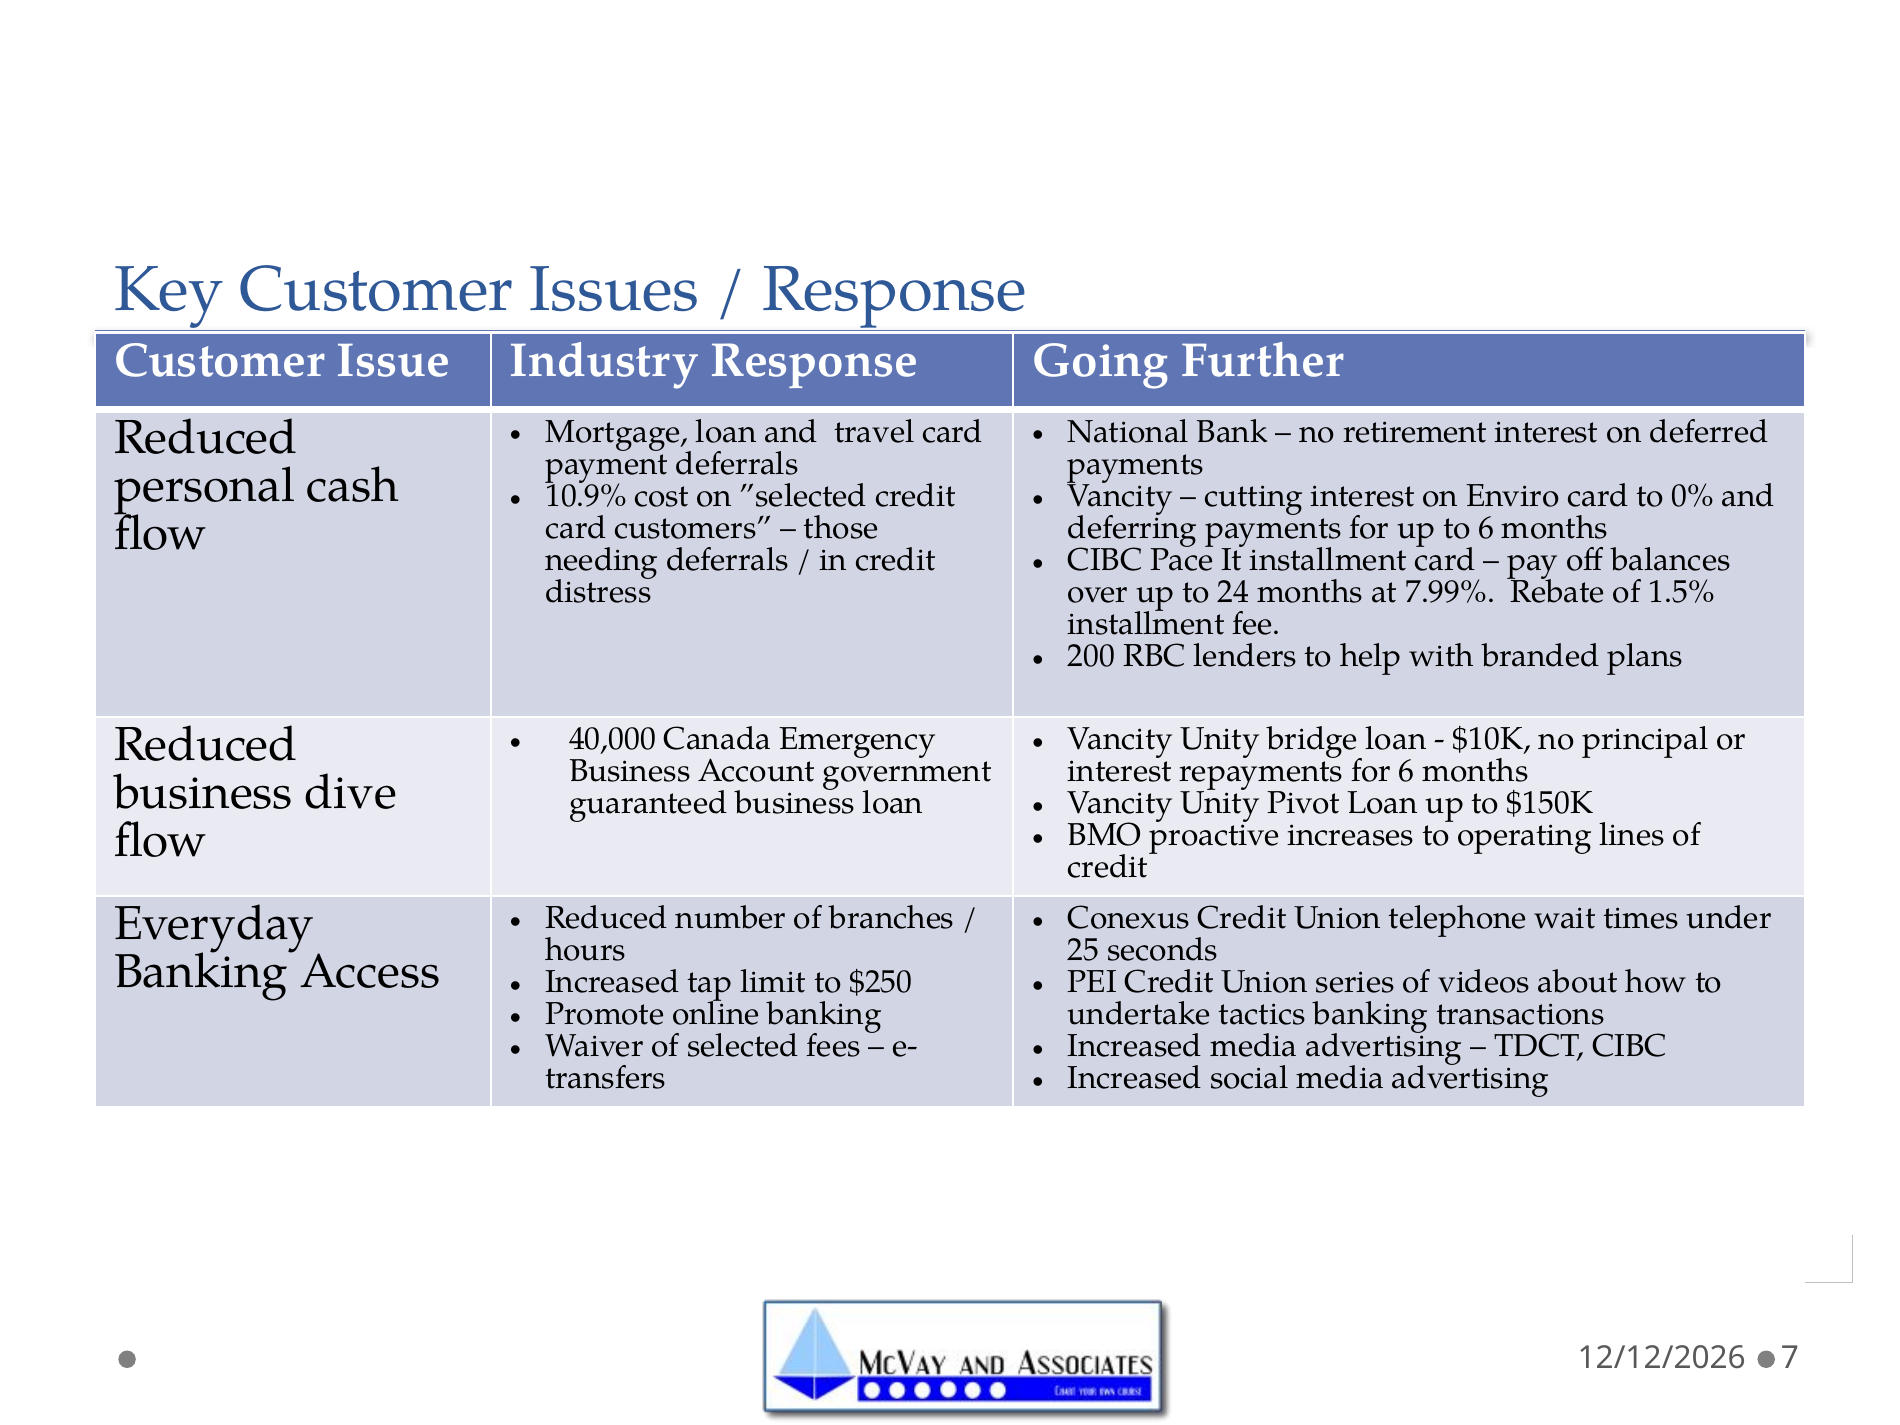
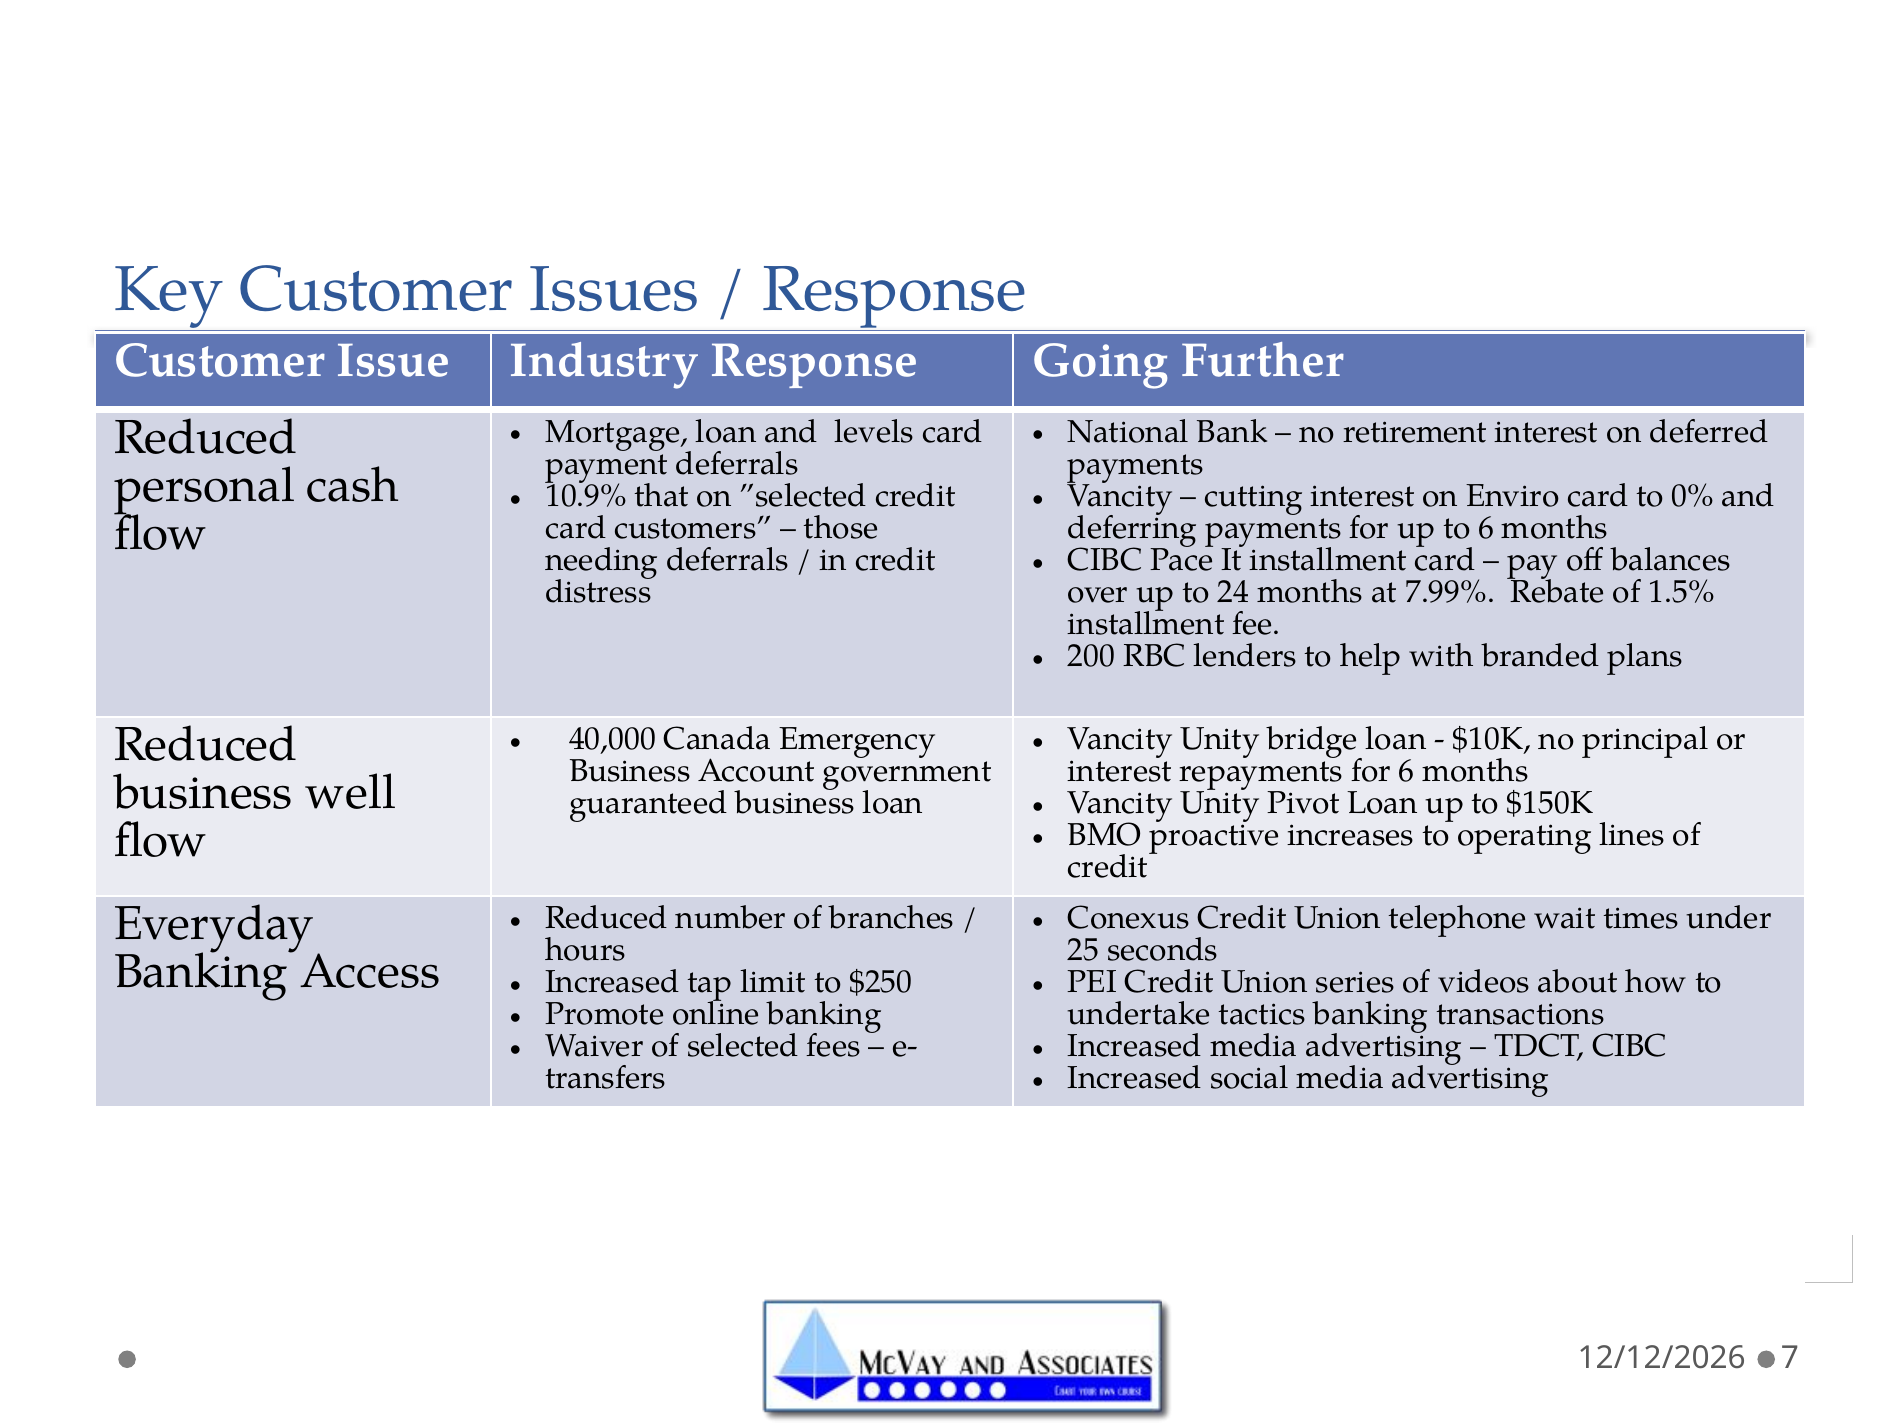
travel: travel -> levels
cost: cost -> that
dive: dive -> well
